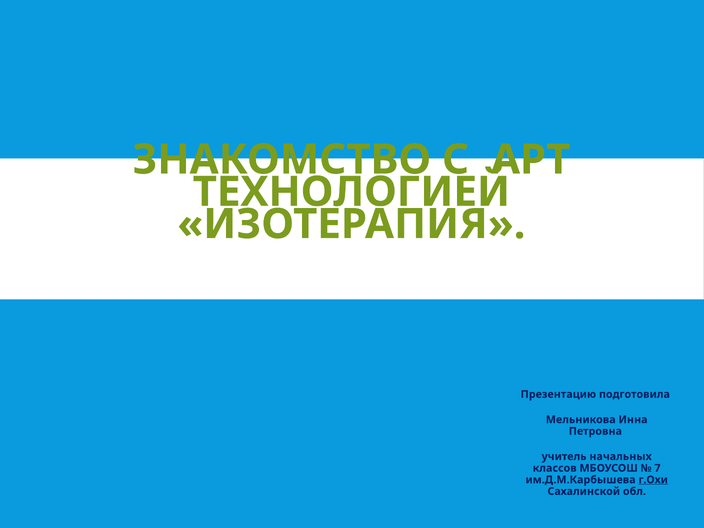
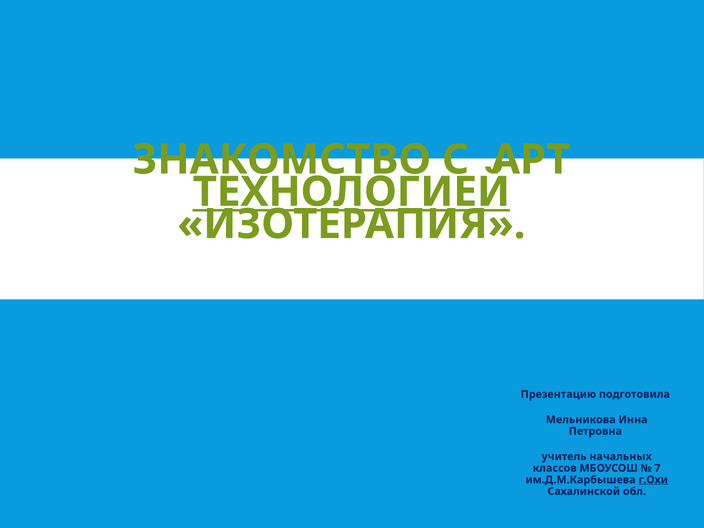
ТЕХНОЛОГИЕЙ underline: none -> present
